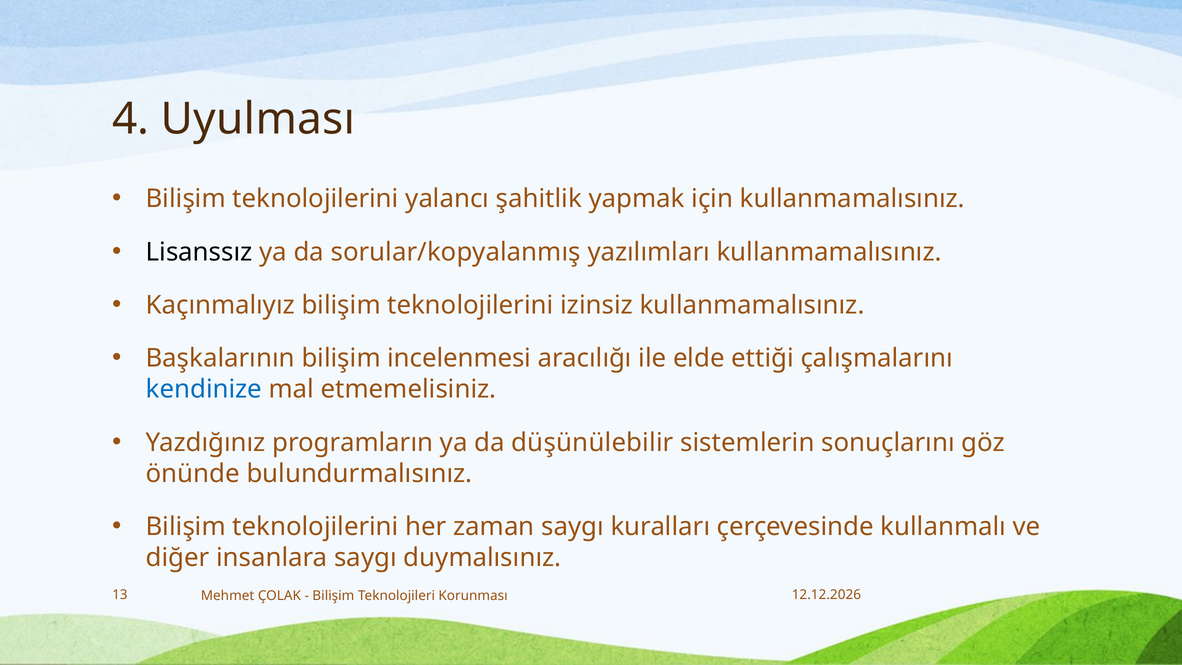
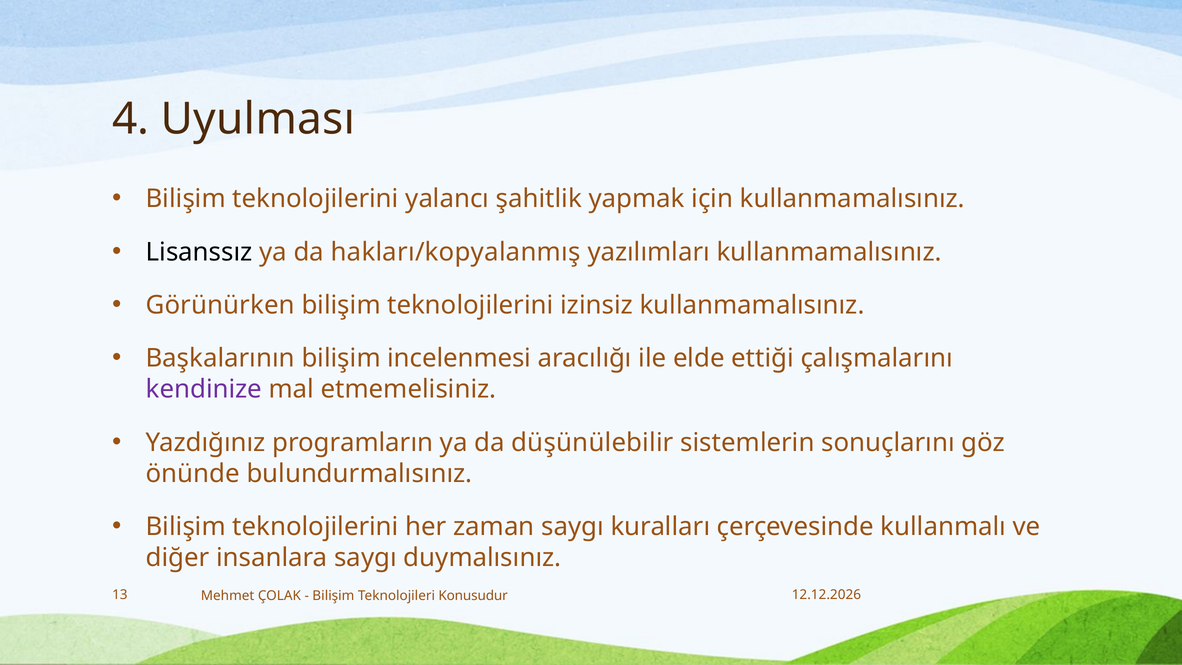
sorular/kopyalanmış: sorular/kopyalanmış -> hakları/kopyalanmış
Kaçınmalıyız: Kaçınmalıyız -> Görünürken
kendinize colour: blue -> purple
Korunması: Korunması -> Konusudur
